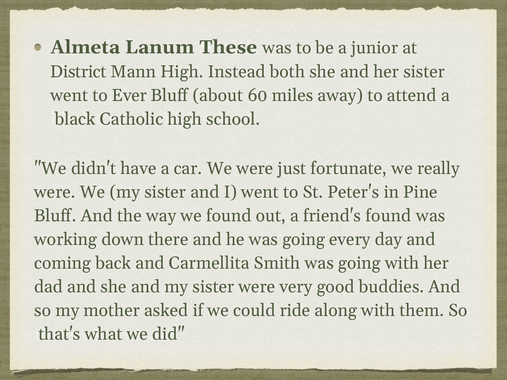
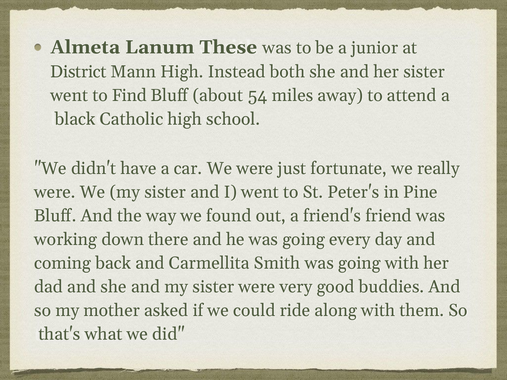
Ever: Ever -> Find
60: 60 -> 54
friend's found: found -> friend
